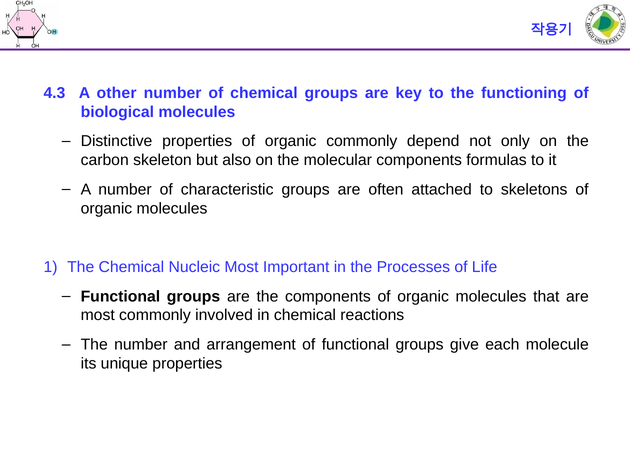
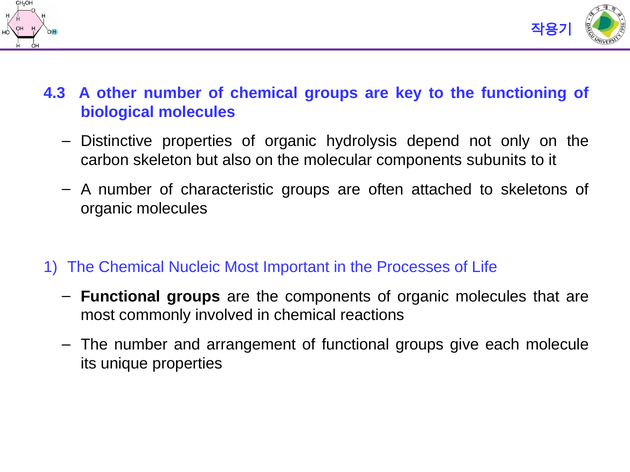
organic commonly: commonly -> hydrolysis
formulas: formulas -> subunits
